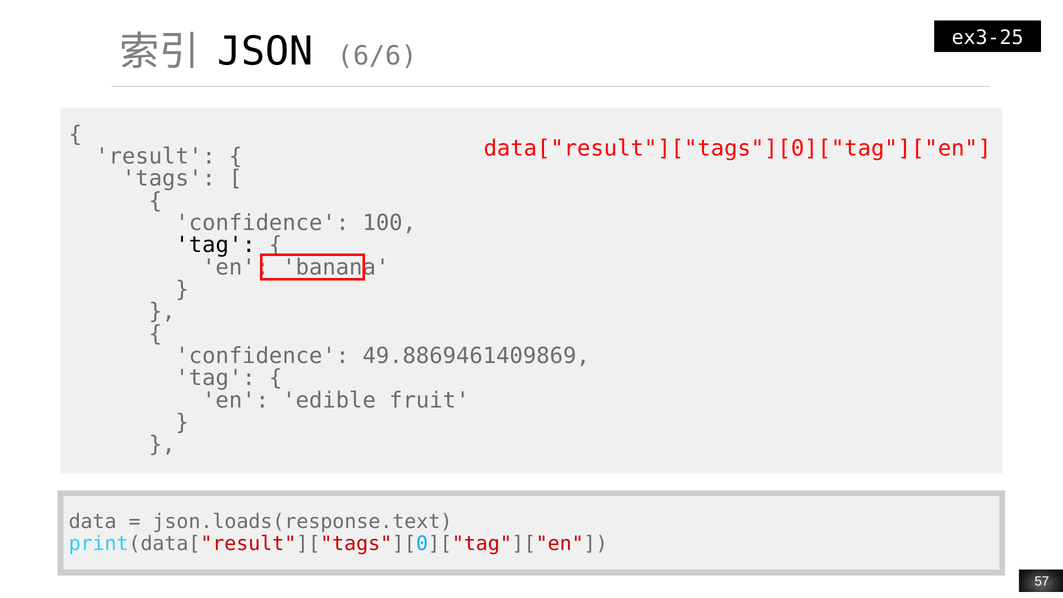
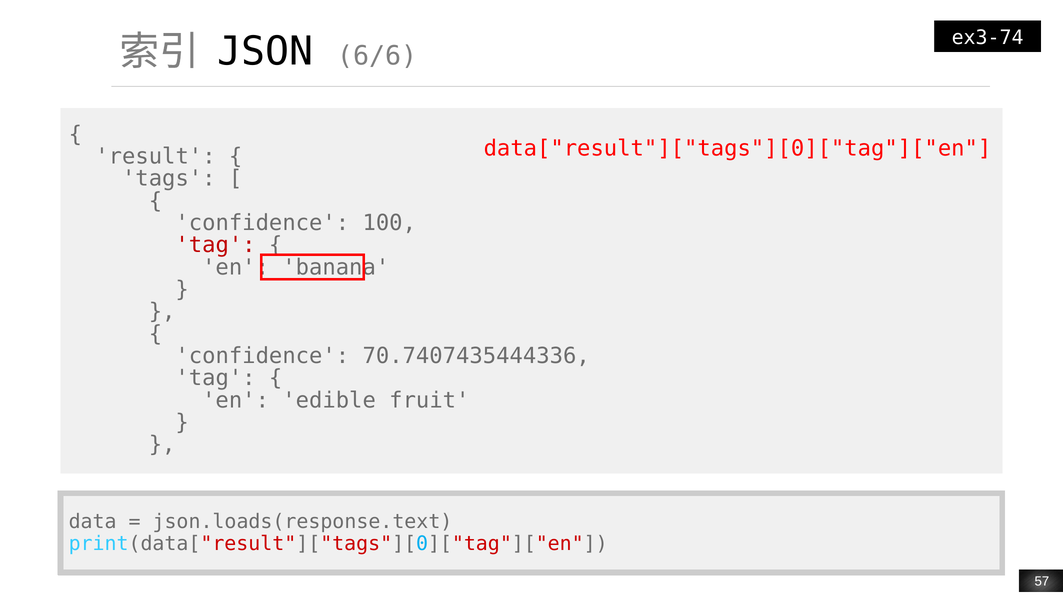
ex3-25: ex3-25 -> ex3-74
tag at (216, 245) colour: black -> red
49.8869461409869: 49.8869461409869 -> 70.7407435444336
